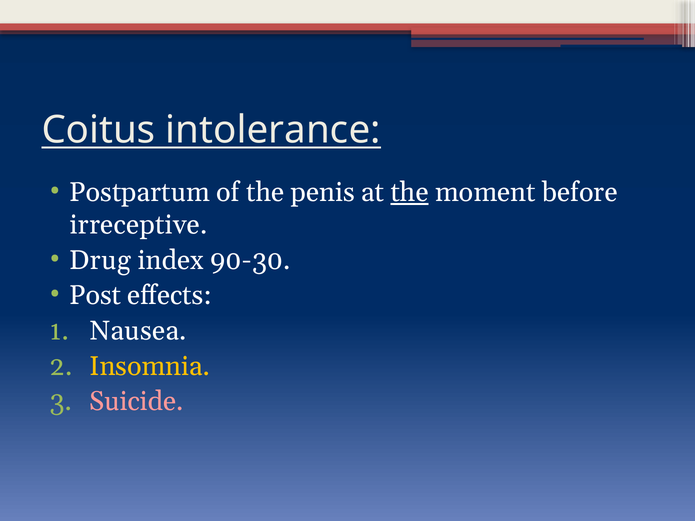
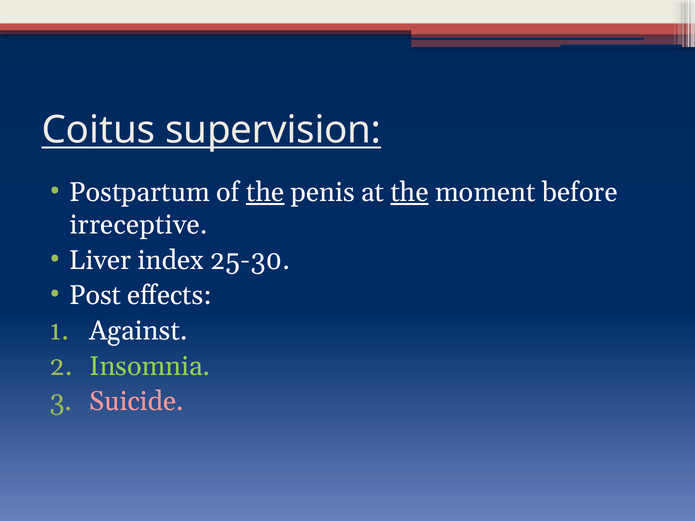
intolerance: intolerance -> supervision
the at (265, 192) underline: none -> present
Drug: Drug -> Liver
90-30: 90-30 -> 25-30
Nausea: Nausea -> Against
Insomnia colour: yellow -> light green
